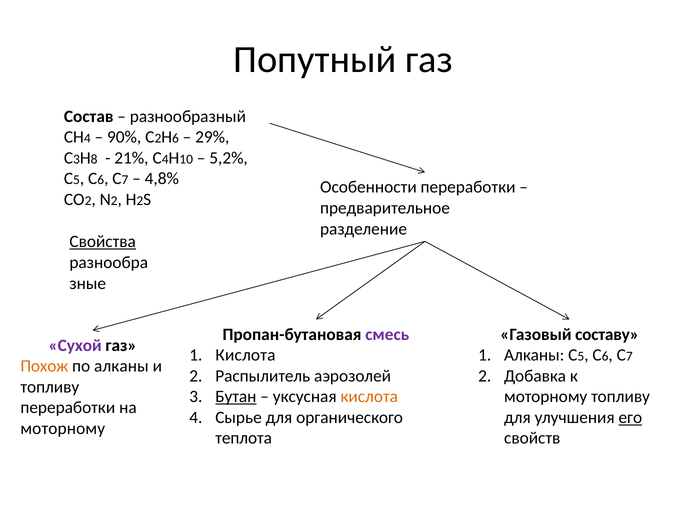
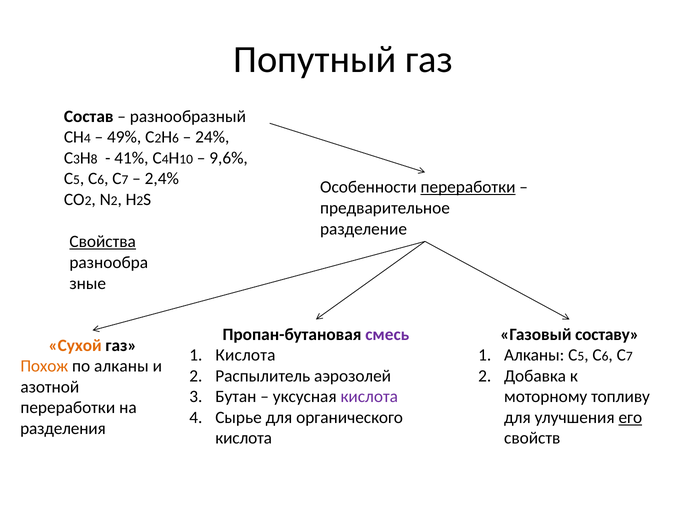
90%: 90% -> 49%
29%: 29% -> 24%
21%: 21% -> 41%
5,2%: 5,2% -> 9,6%
4,8%: 4,8% -> 2,4%
переработки at (468, 187) underline: none -> present
Сухой colour: purple -> orange
топливу at (50, 387): топливу -> азотной
Бутан underline: present -> none
кислота at (369, 397) colour: orange -> purple
моторному at (63, 428): моторному -> разделения
теплота at (244, 438): теплота -> кислота
